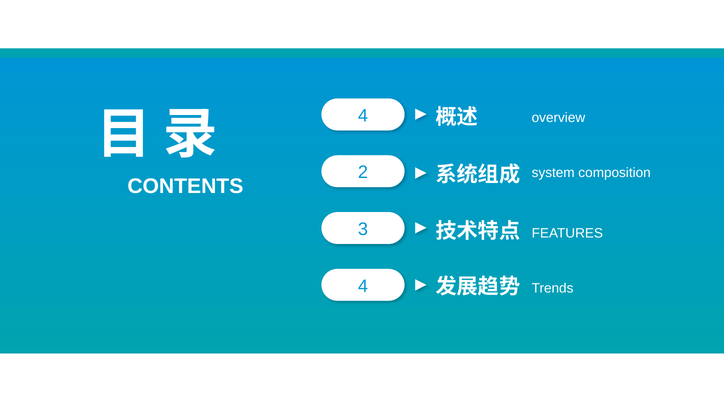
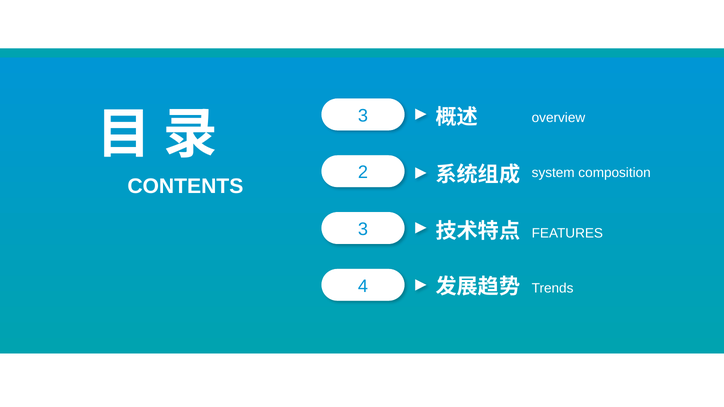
4 at (363, 116): 4 -> 3
